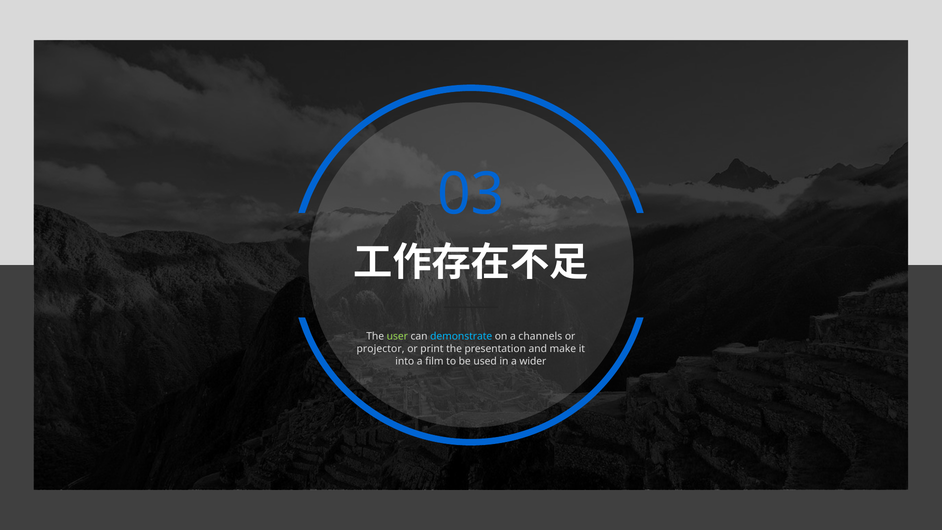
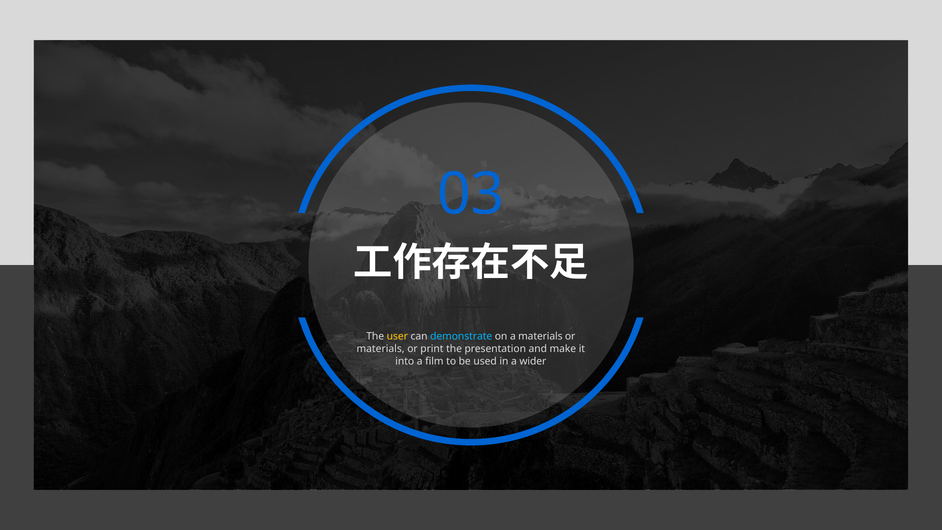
user colour: light green -> yellow
a channels: channels -> materials
projector at (381, 349): projector -> materials
